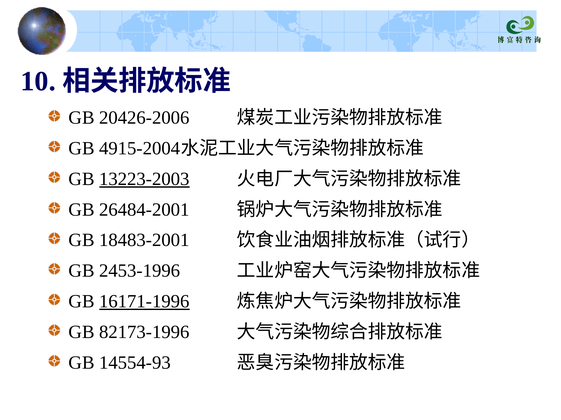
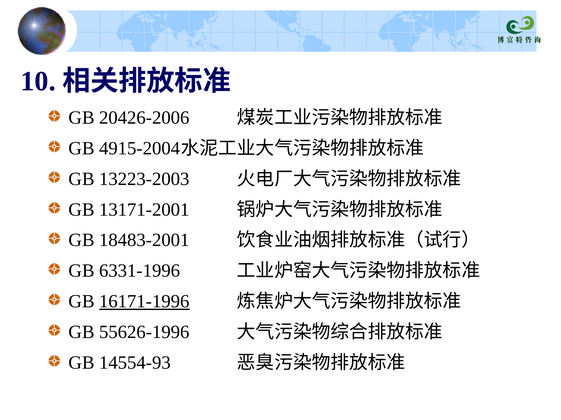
13223-2003 underline: present -> none
26484-2001: 26484-2001 -> 13171-2001
2453-1996: 2453-1996 -> 6331-1996
82173-1996: 82173-1996 -> 55626-1996
